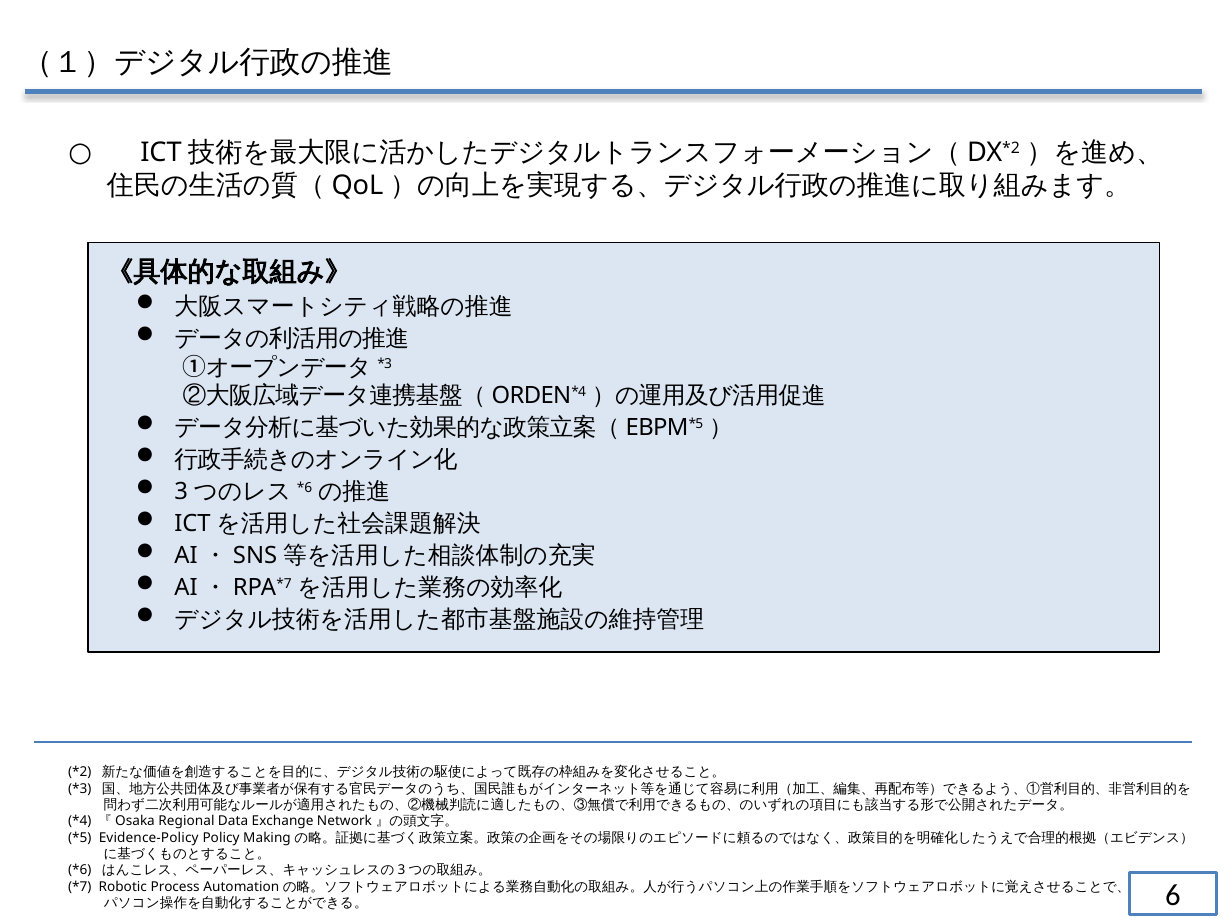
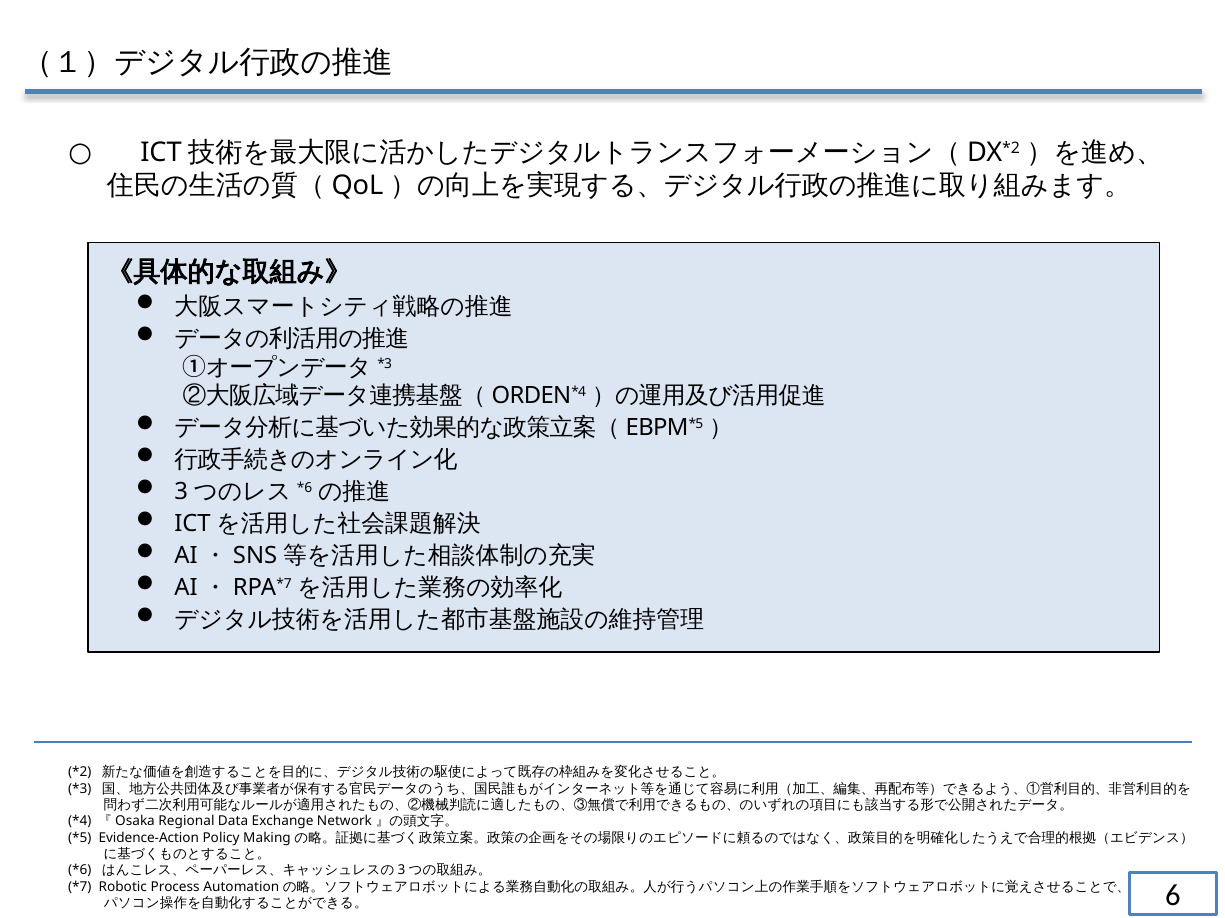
Evidence-Policy: Evidence-Policy -> Evidence-Action
